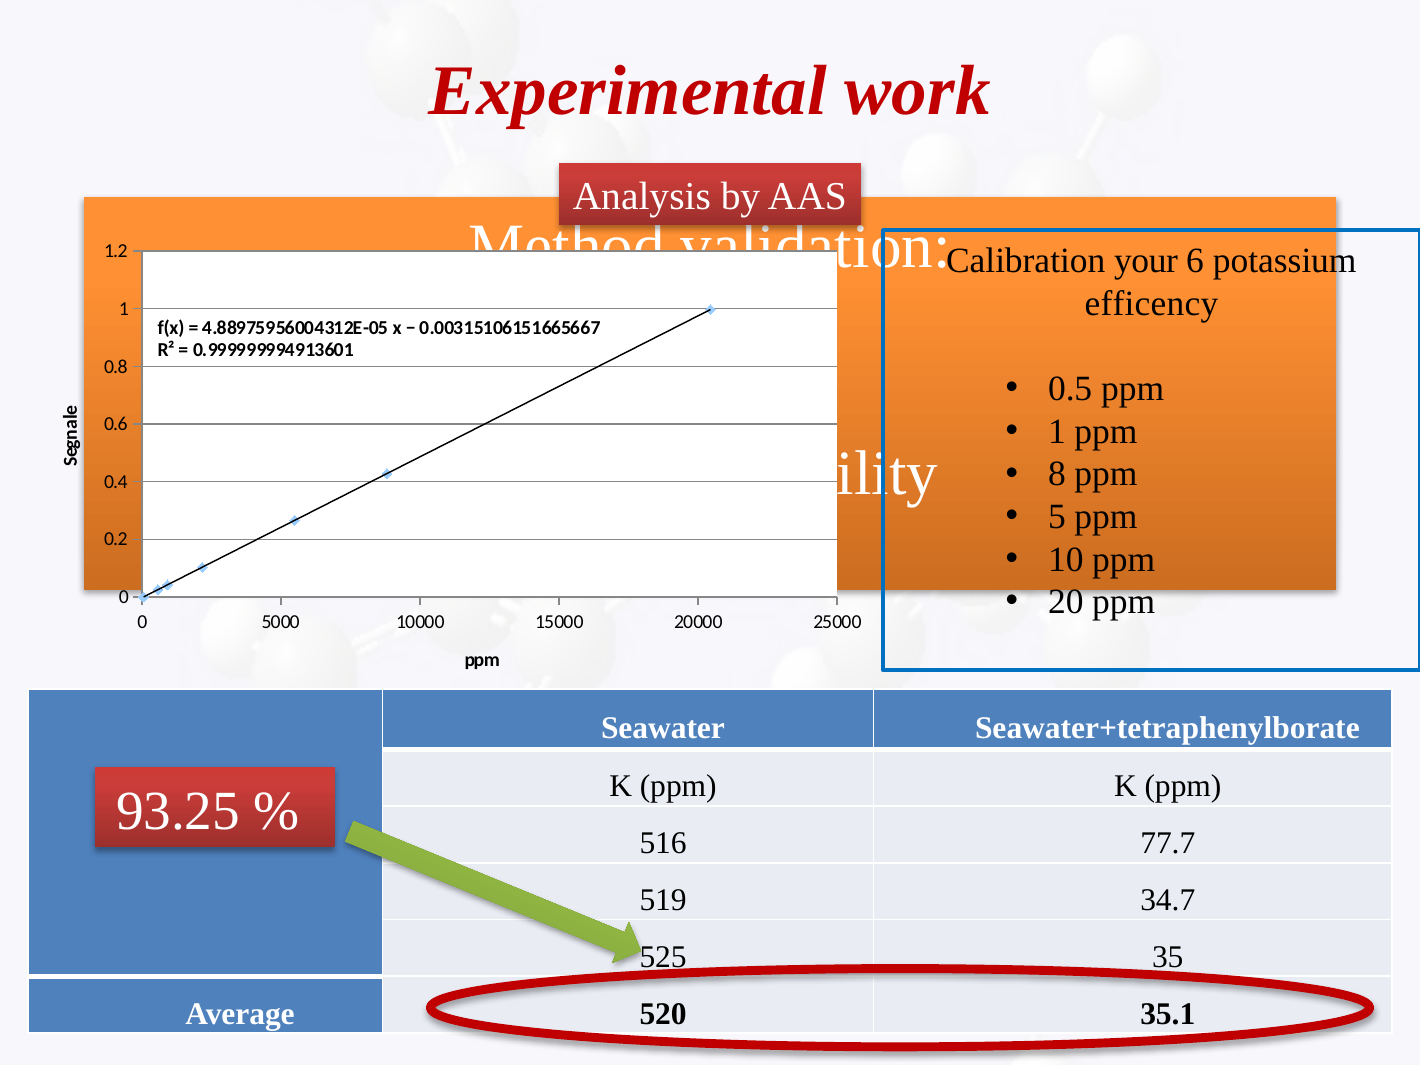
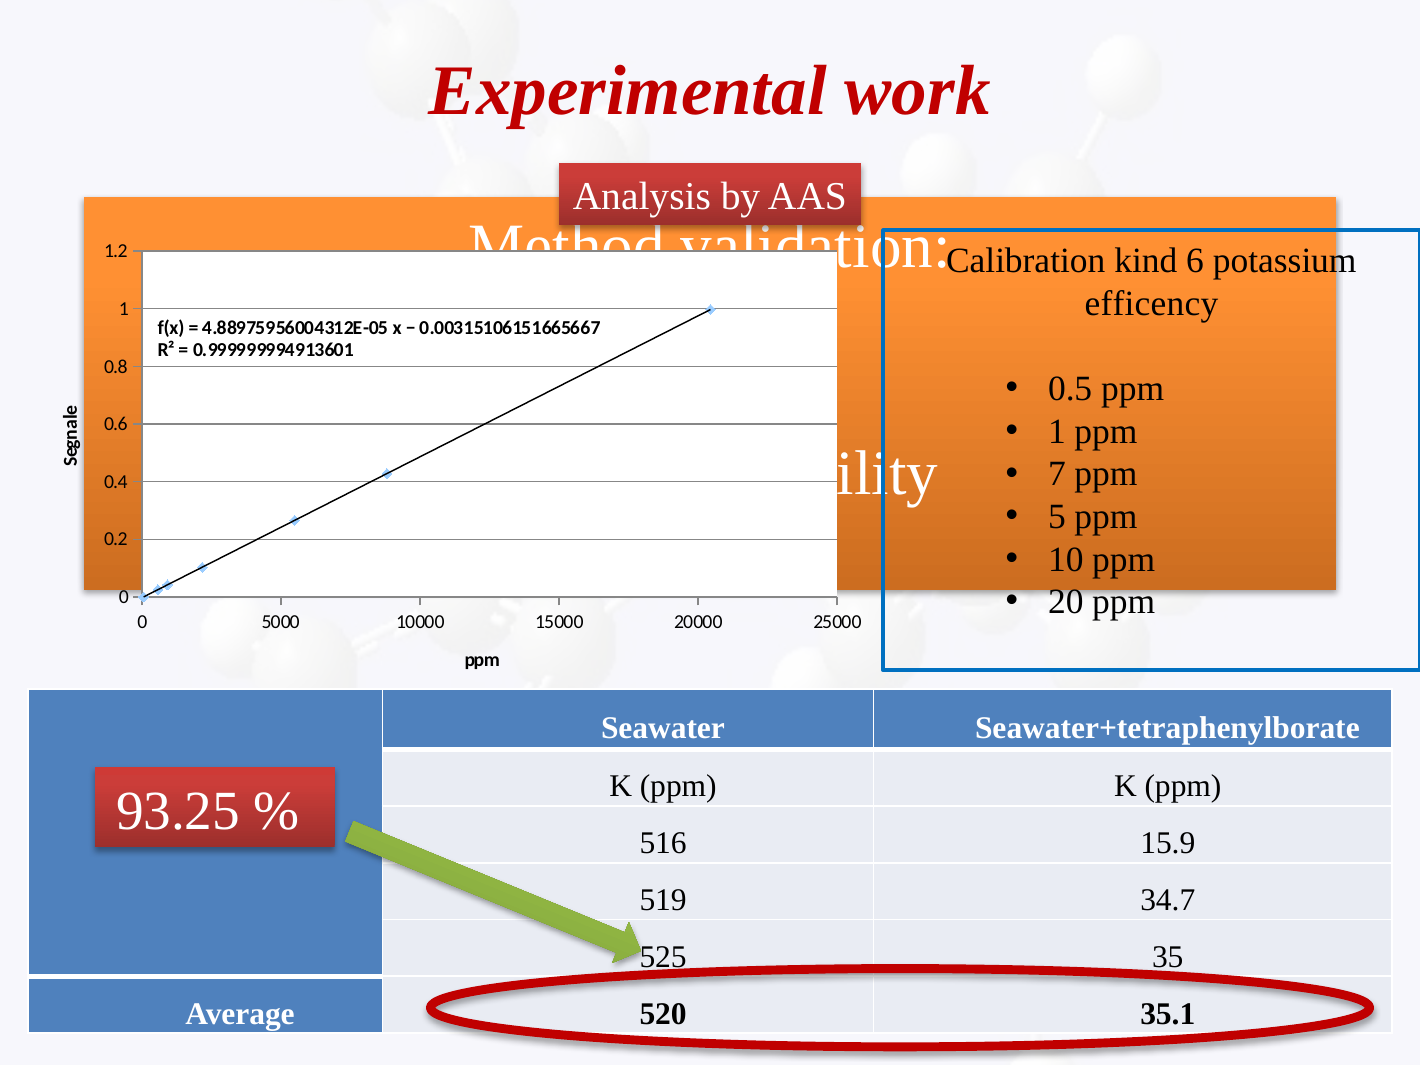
your: your -> kind
8: 8 -> 7
77.7: 77.7 -> 15.9
